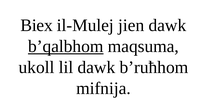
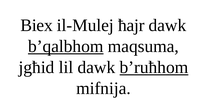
jien: jien -> ħajr
ukoll: ukoll -> jgħid
b’ruħhom underline: none -> present
